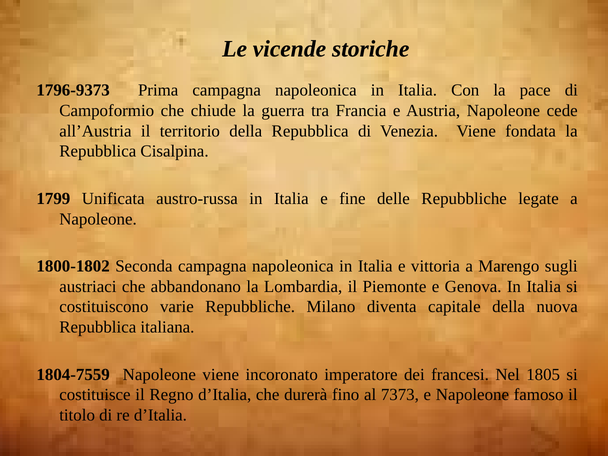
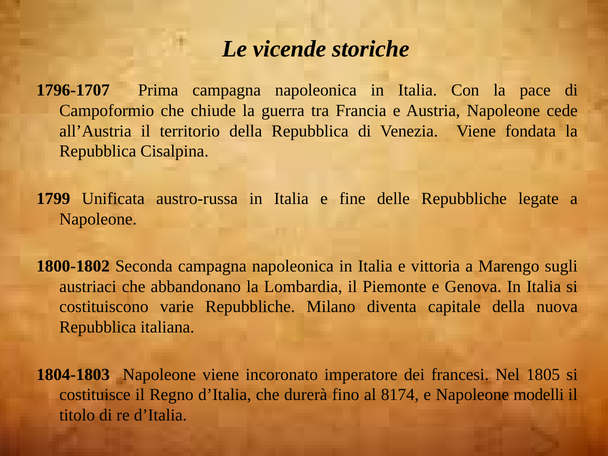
1796-9373: 1796-9373 -> 1796-1707
1804-7559: 1804-7559 -> 1804-1803
7373: 7373 -> 8174
famoso: famoso -> modelli
